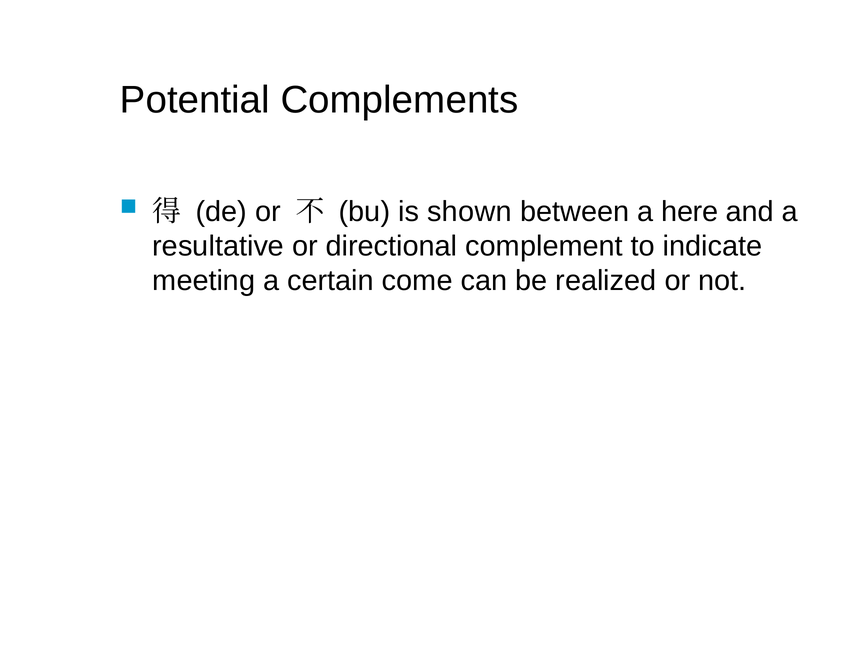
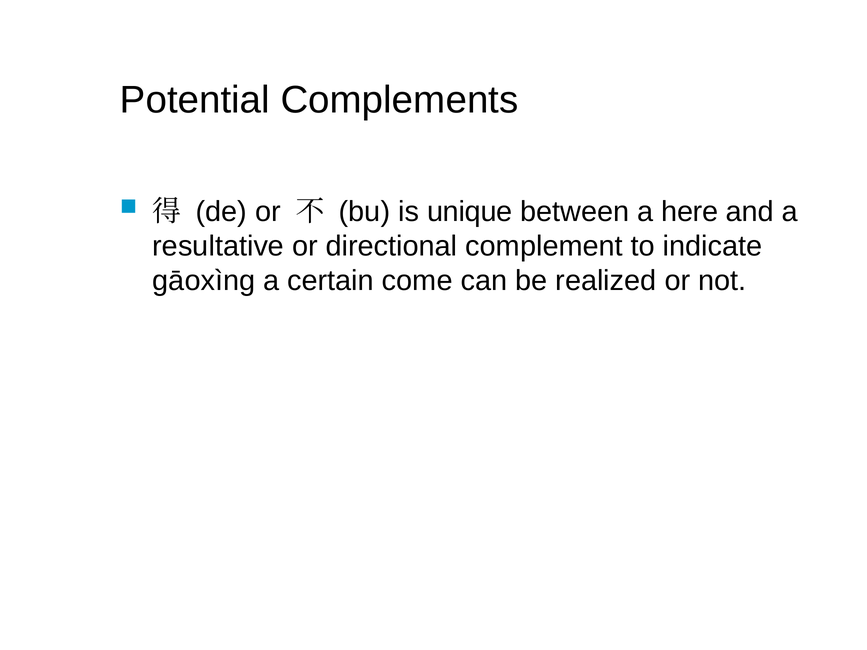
shown: shown -> unique
meeting: meeting -> gāoxìng
